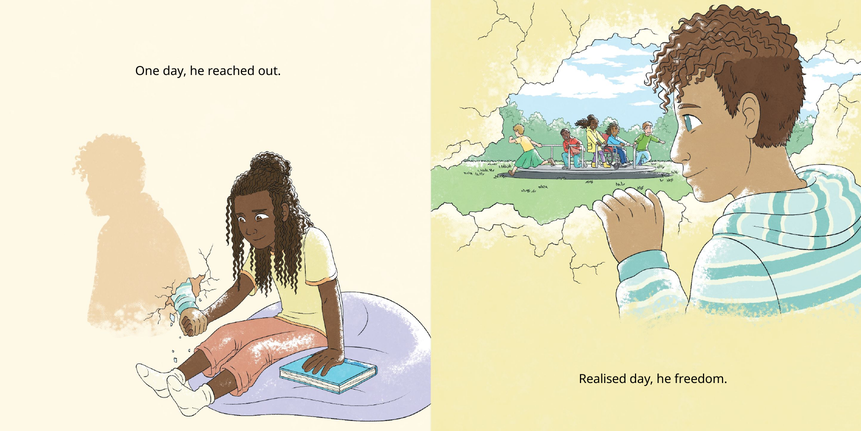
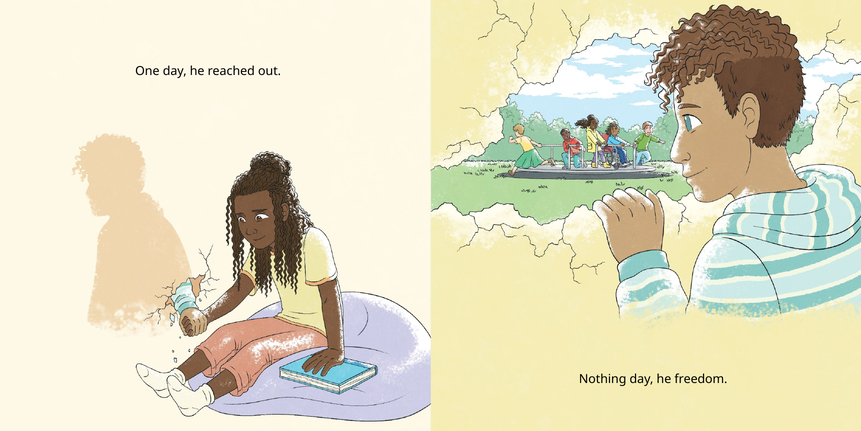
Realised: Realised -> Nothing
